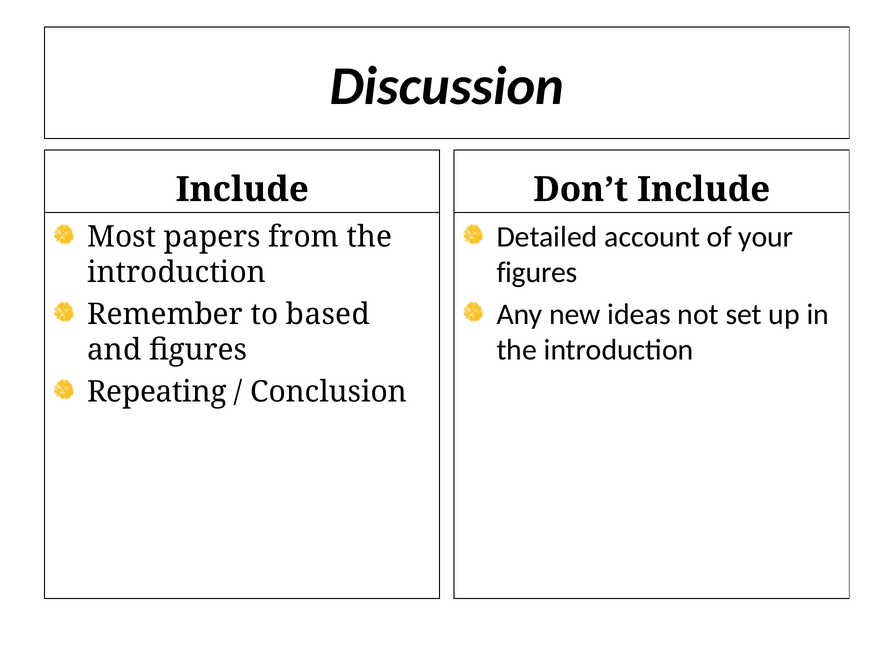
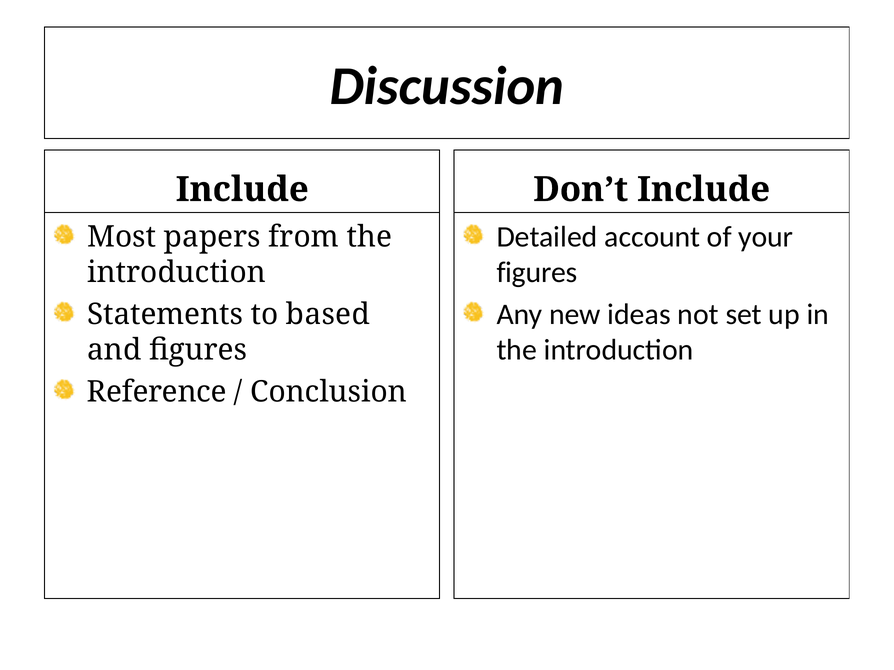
Remember: Remember -> Statements
Repeating: Repeating -> Reference
